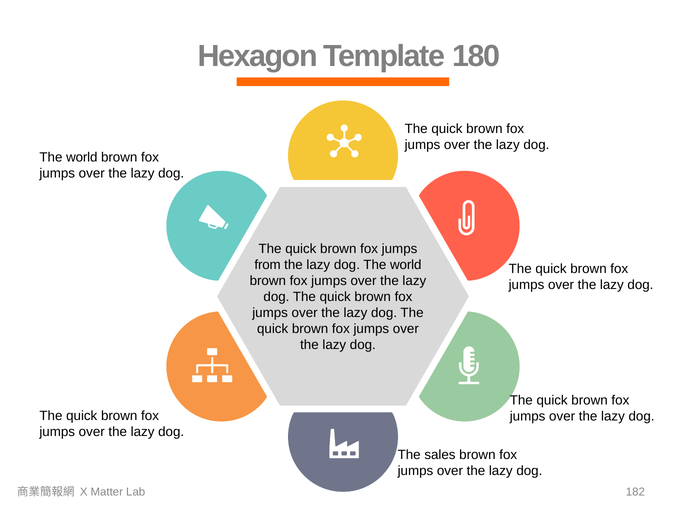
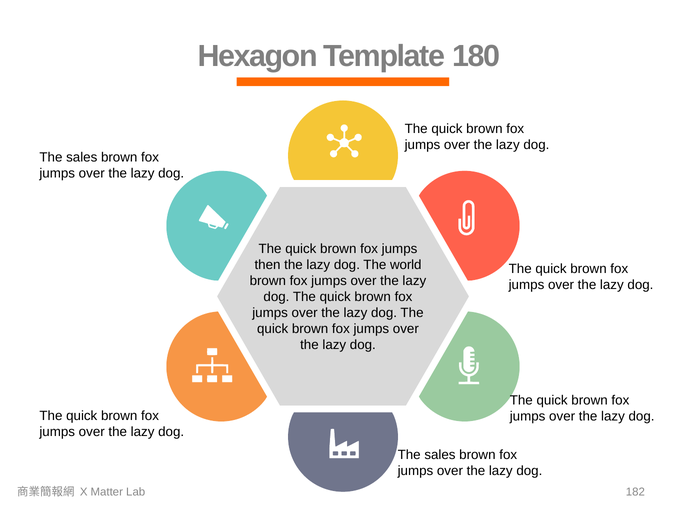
world at (82, 157): world -> sales
from: from -> then
